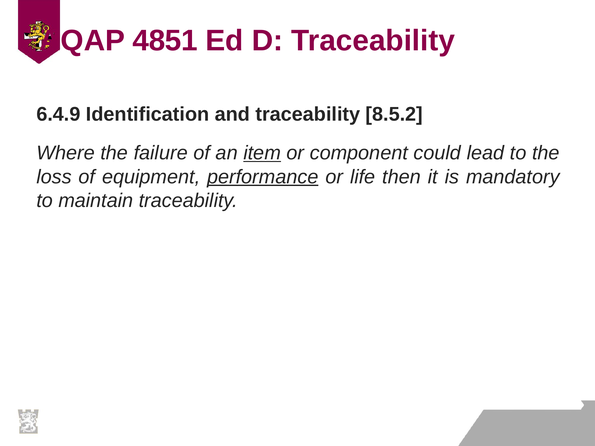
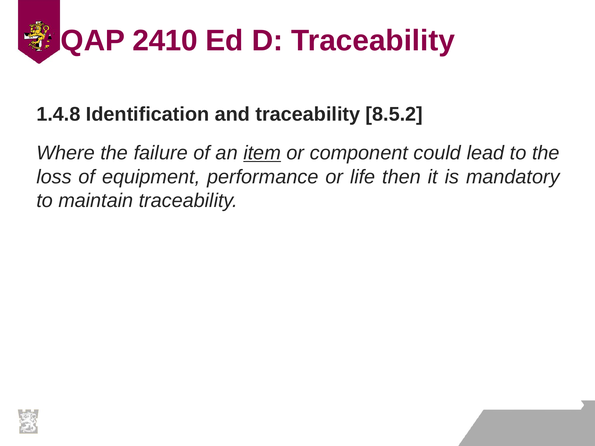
4851: 4851 -> 2410
6.4.9: 6.4.9 -> 1.4.8
performance underline: present -> none
